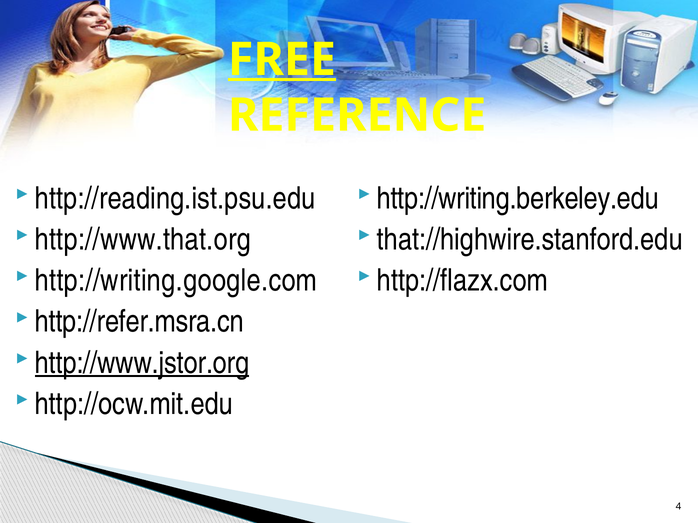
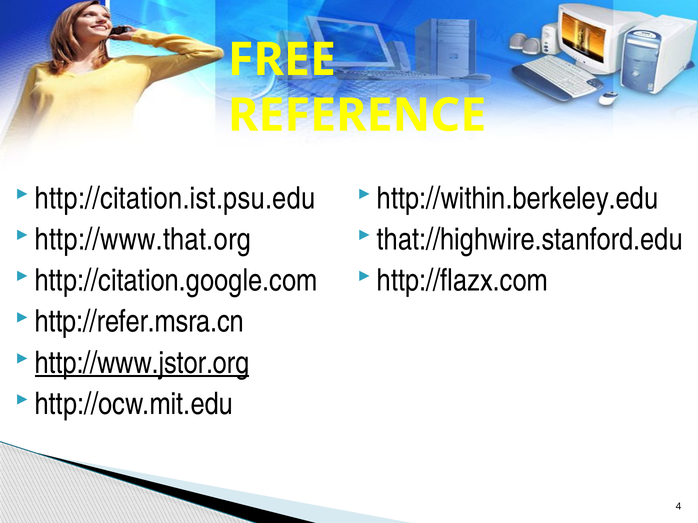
FREE underline: present -> none
http://reading.ist.psu.edu: http://reading.ist.psu.edu -> http://citation.ist.psu.edu
http://writing.berkeley.edu: http://writing.berkeley.edu -> http://within.berkeley.edu
http://writing.google.com: http://writing.google.com -> http://citation.google.com
